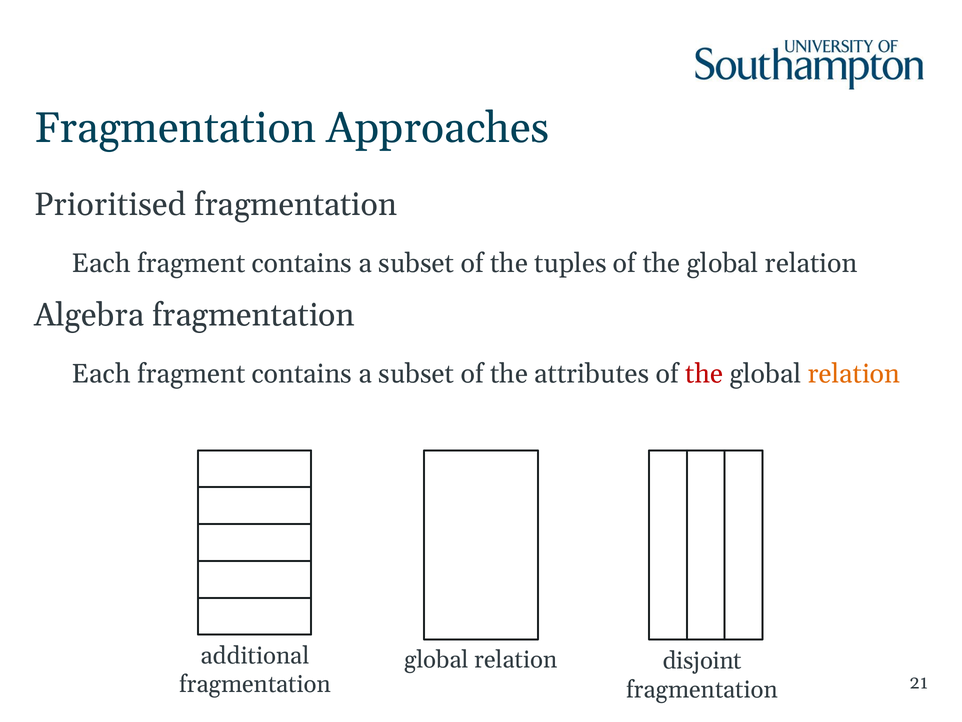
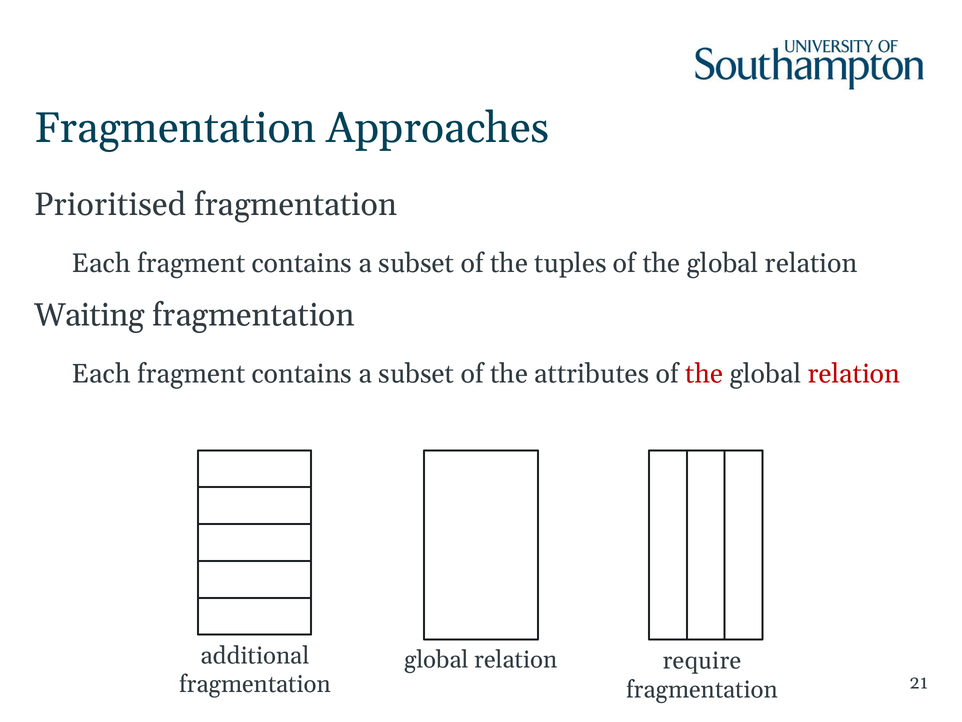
Algebra: Algebra -> Waiting
relation at (854, 374) colour: orange -> red
disjoint: disjoint -> require
